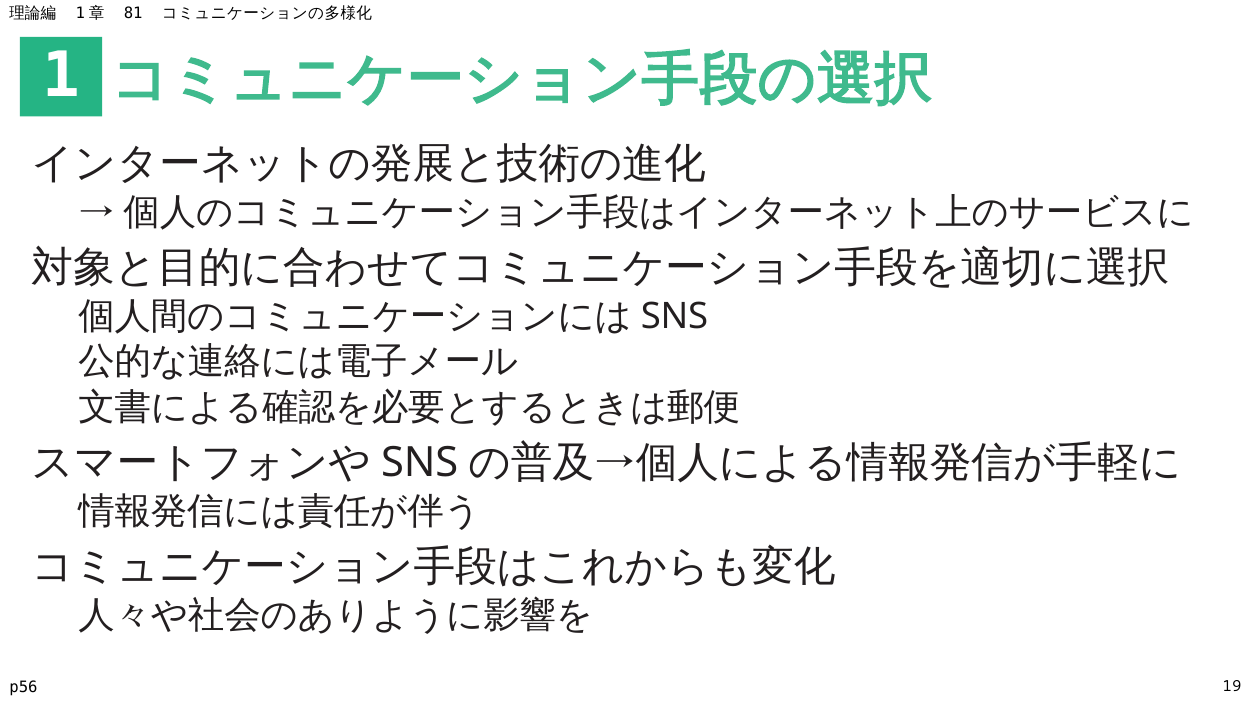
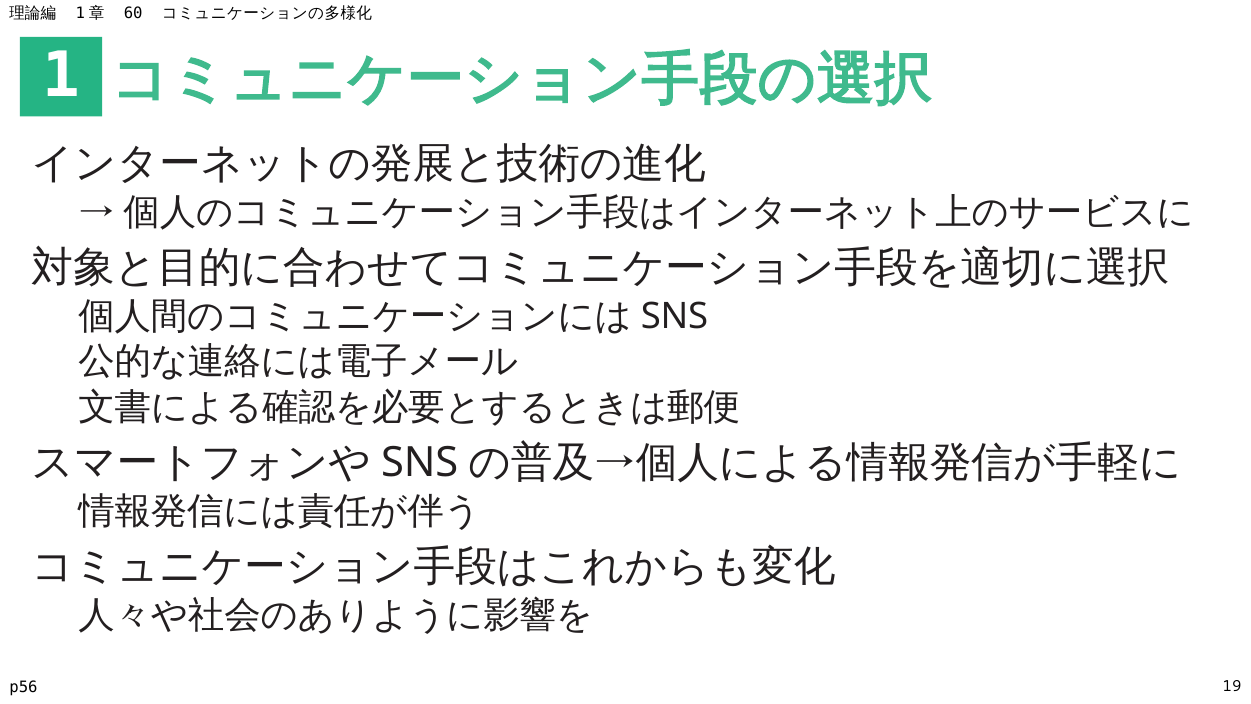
81: 81 -> 60
